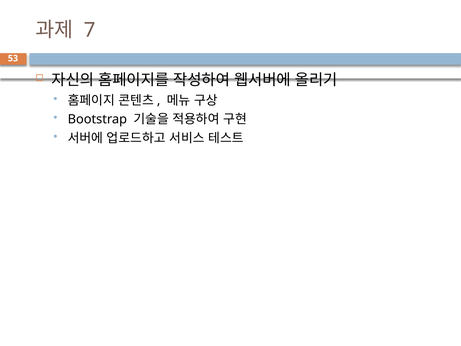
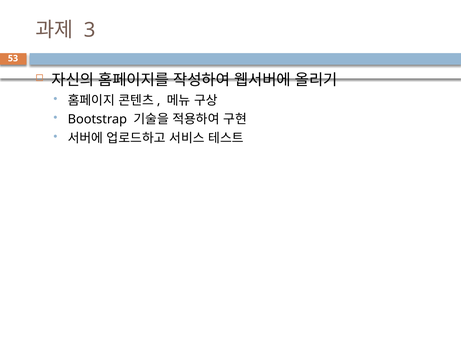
7: 7 -> 3
